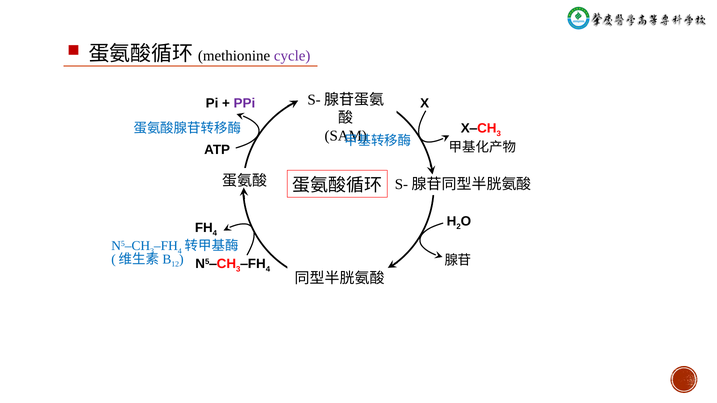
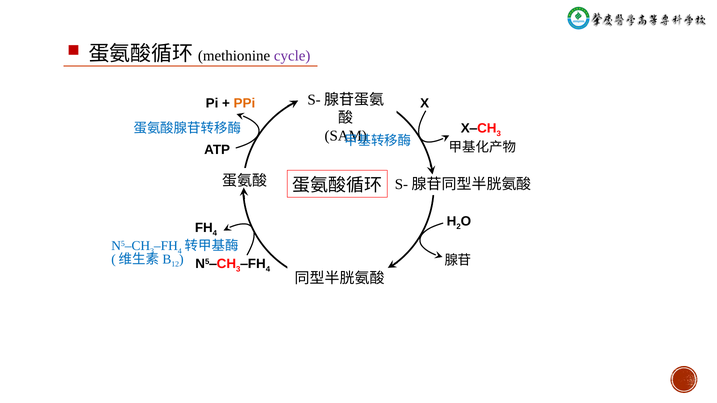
PPi colour: purple -> orange
